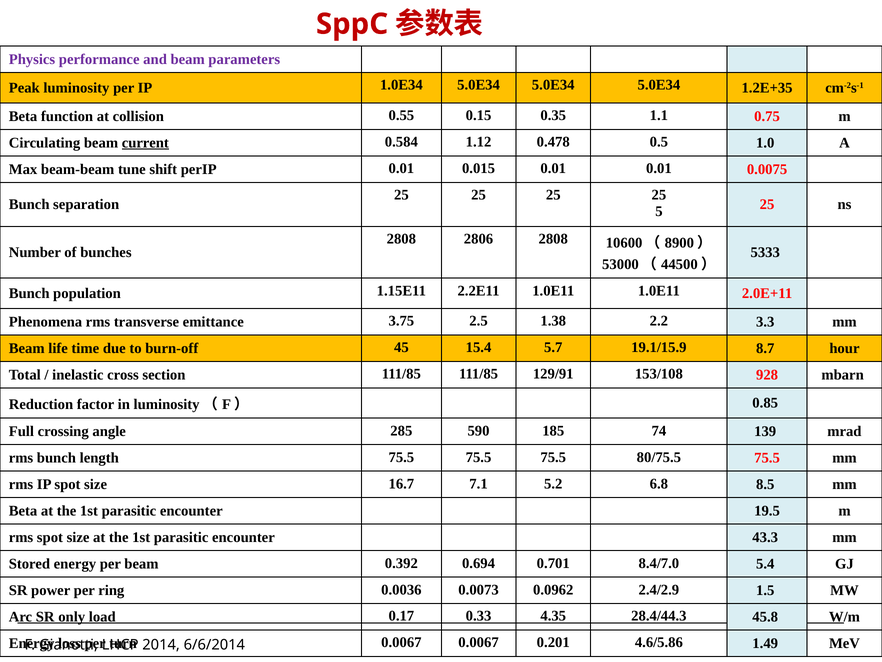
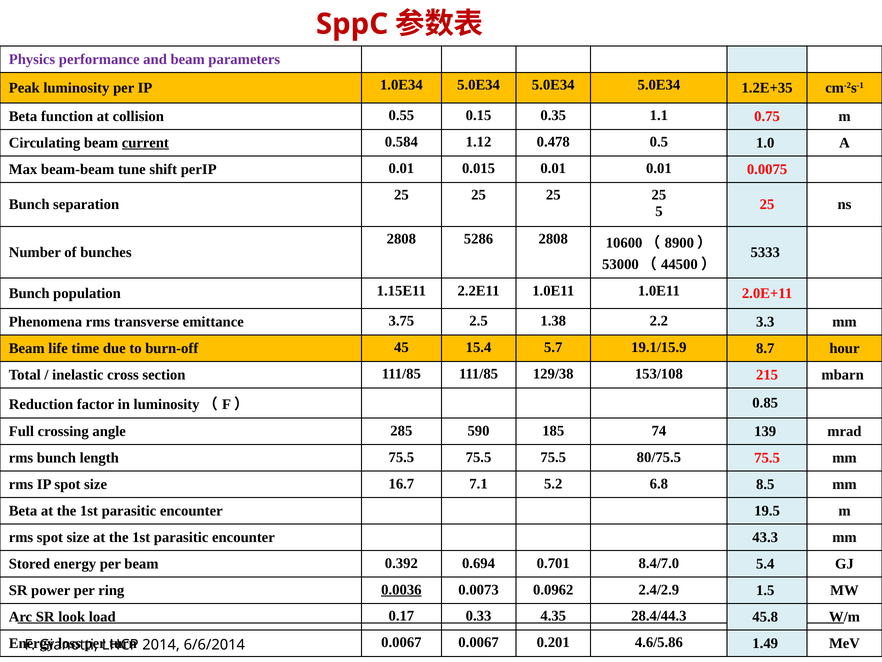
2806: 2806 -> 5286
129/91: 129/91 -> 129/38
928: 928 -> 215
0.0036 underline: none -> present
only: only -> look
